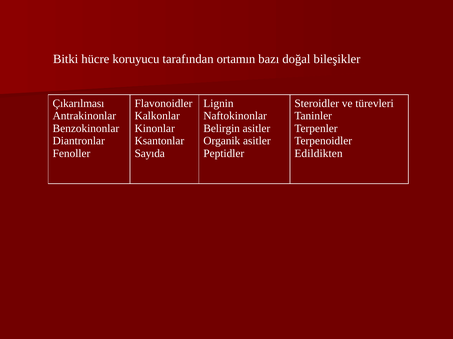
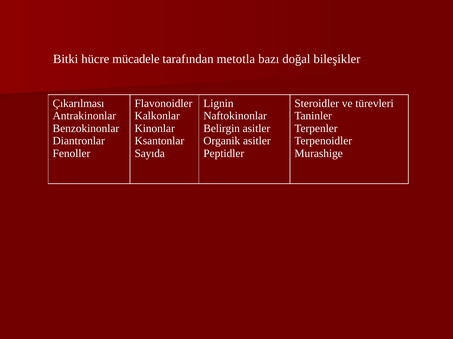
koruyucu: koruyucu -> mücadele
ortamın: ortamın -> metotla
Edildikten: Edildikten -> Murashige
